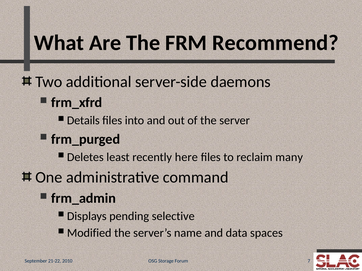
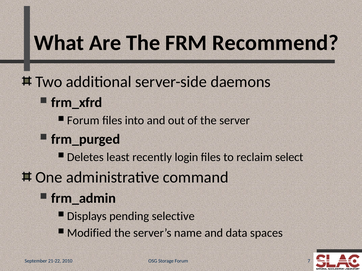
Details at (83, 121): Details -> Forum
here: here -> login
many: many -> select
